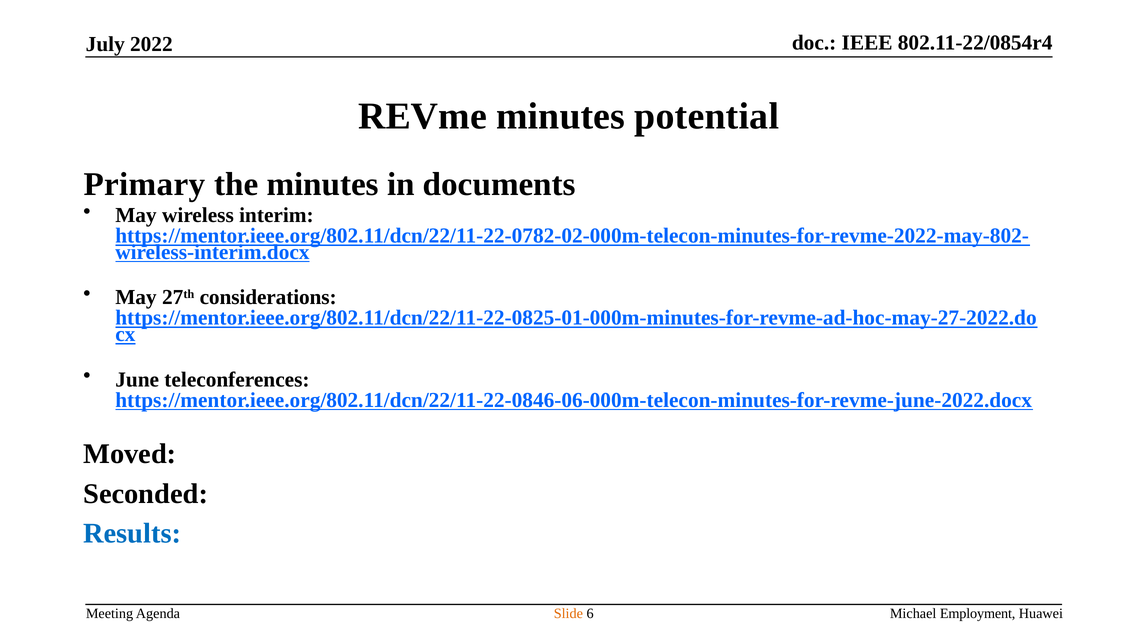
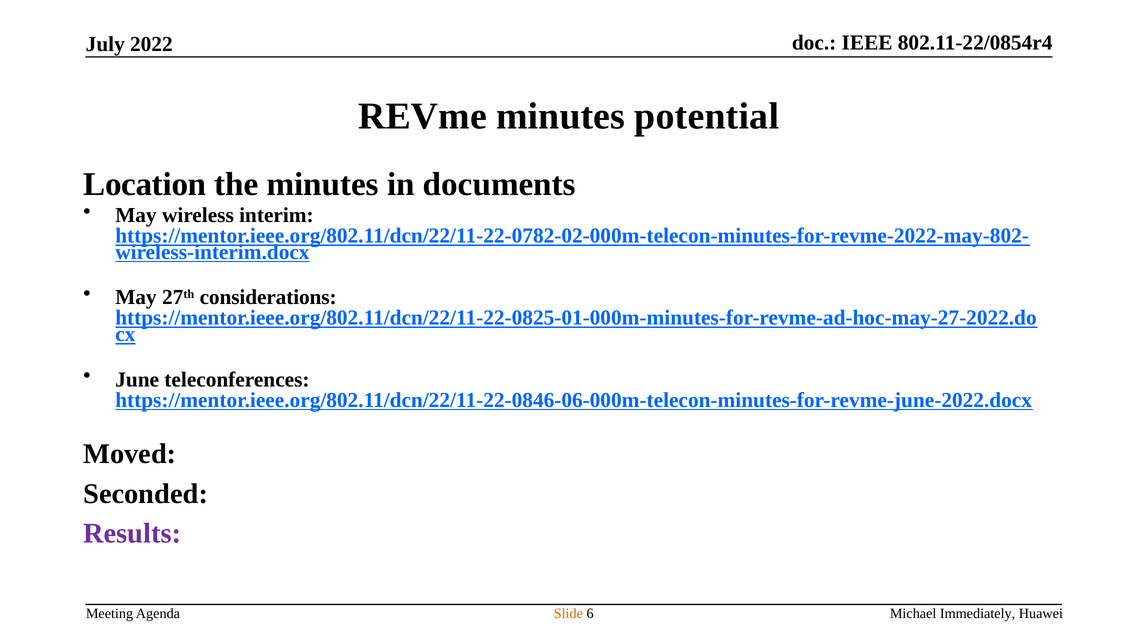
Primary: Primary -> Location
Results colour: blue -> purple
Employment: Employment -> Immediately
